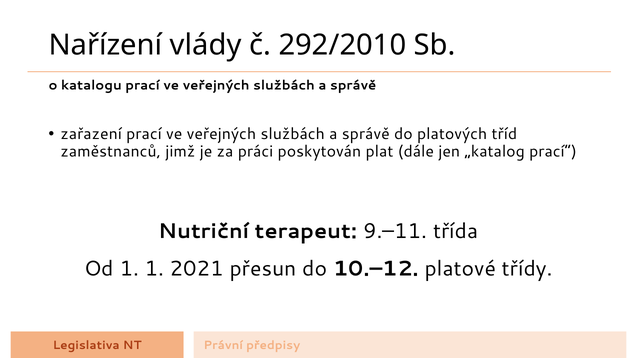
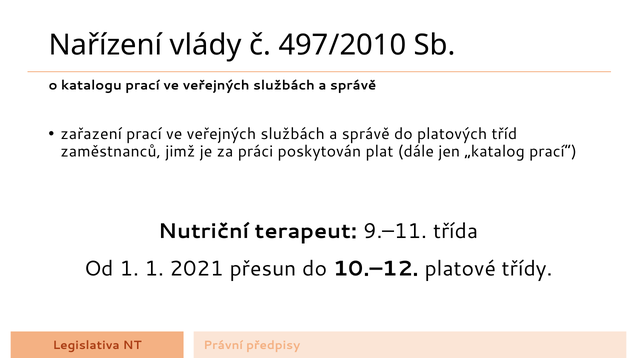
292/2010: 292/2010 -> 497/2010
